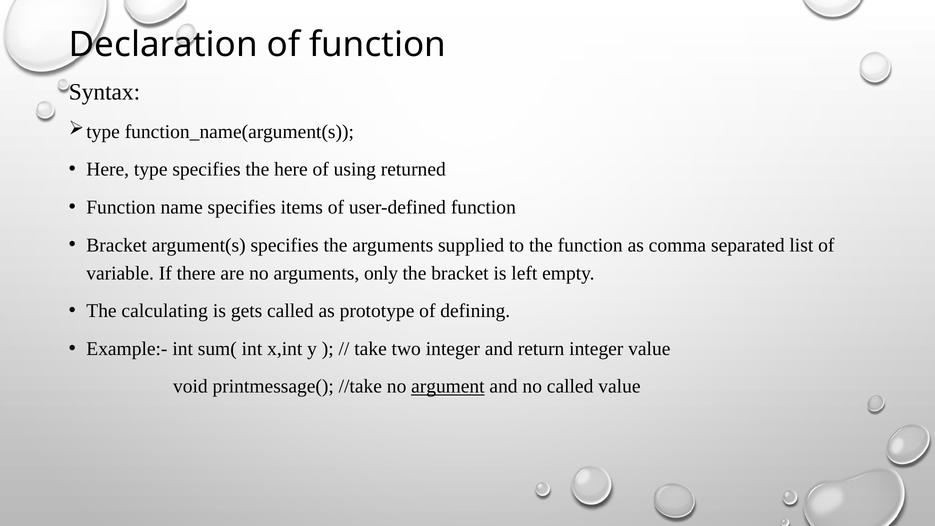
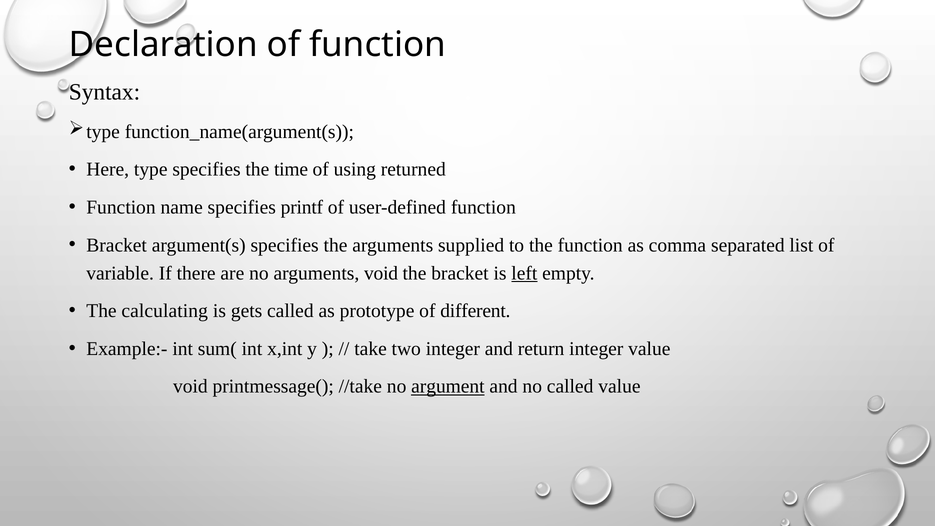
the here: here -> time
items: items -> printf
arguments only: only -> void
left underline: none -> present
defining: defining -> different
